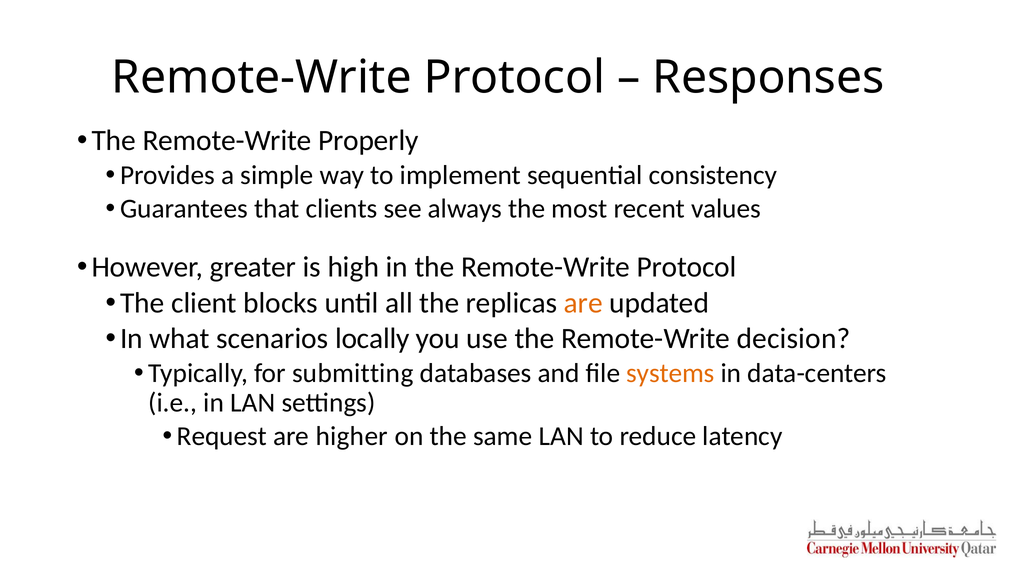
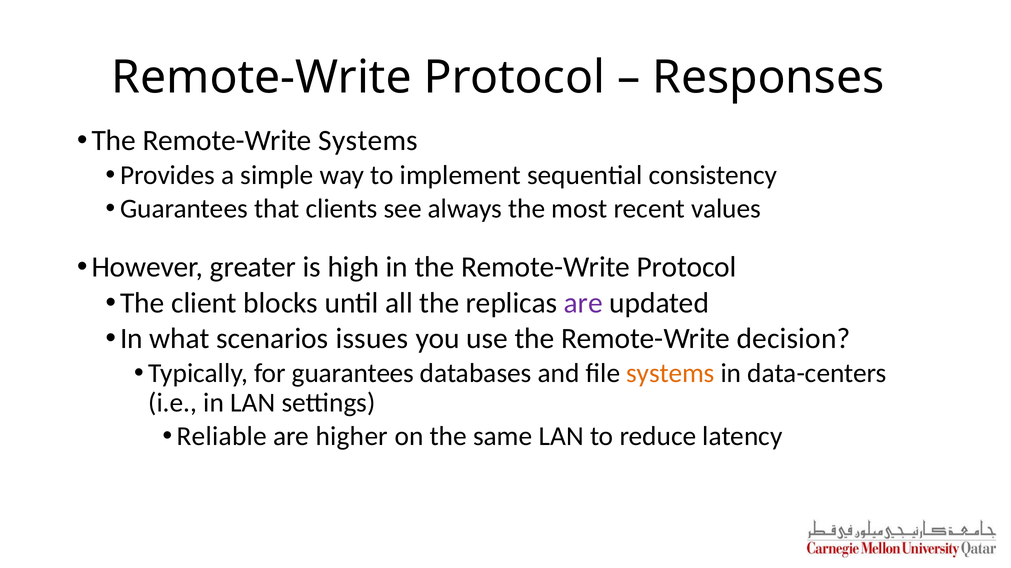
Remote-Write Properly: Properly -> Systems
are at (583, 303) colour: orange -> purple
locally: locally -> issues
for submitting: submitting -> guarantees
Request: Request -> Reliable
